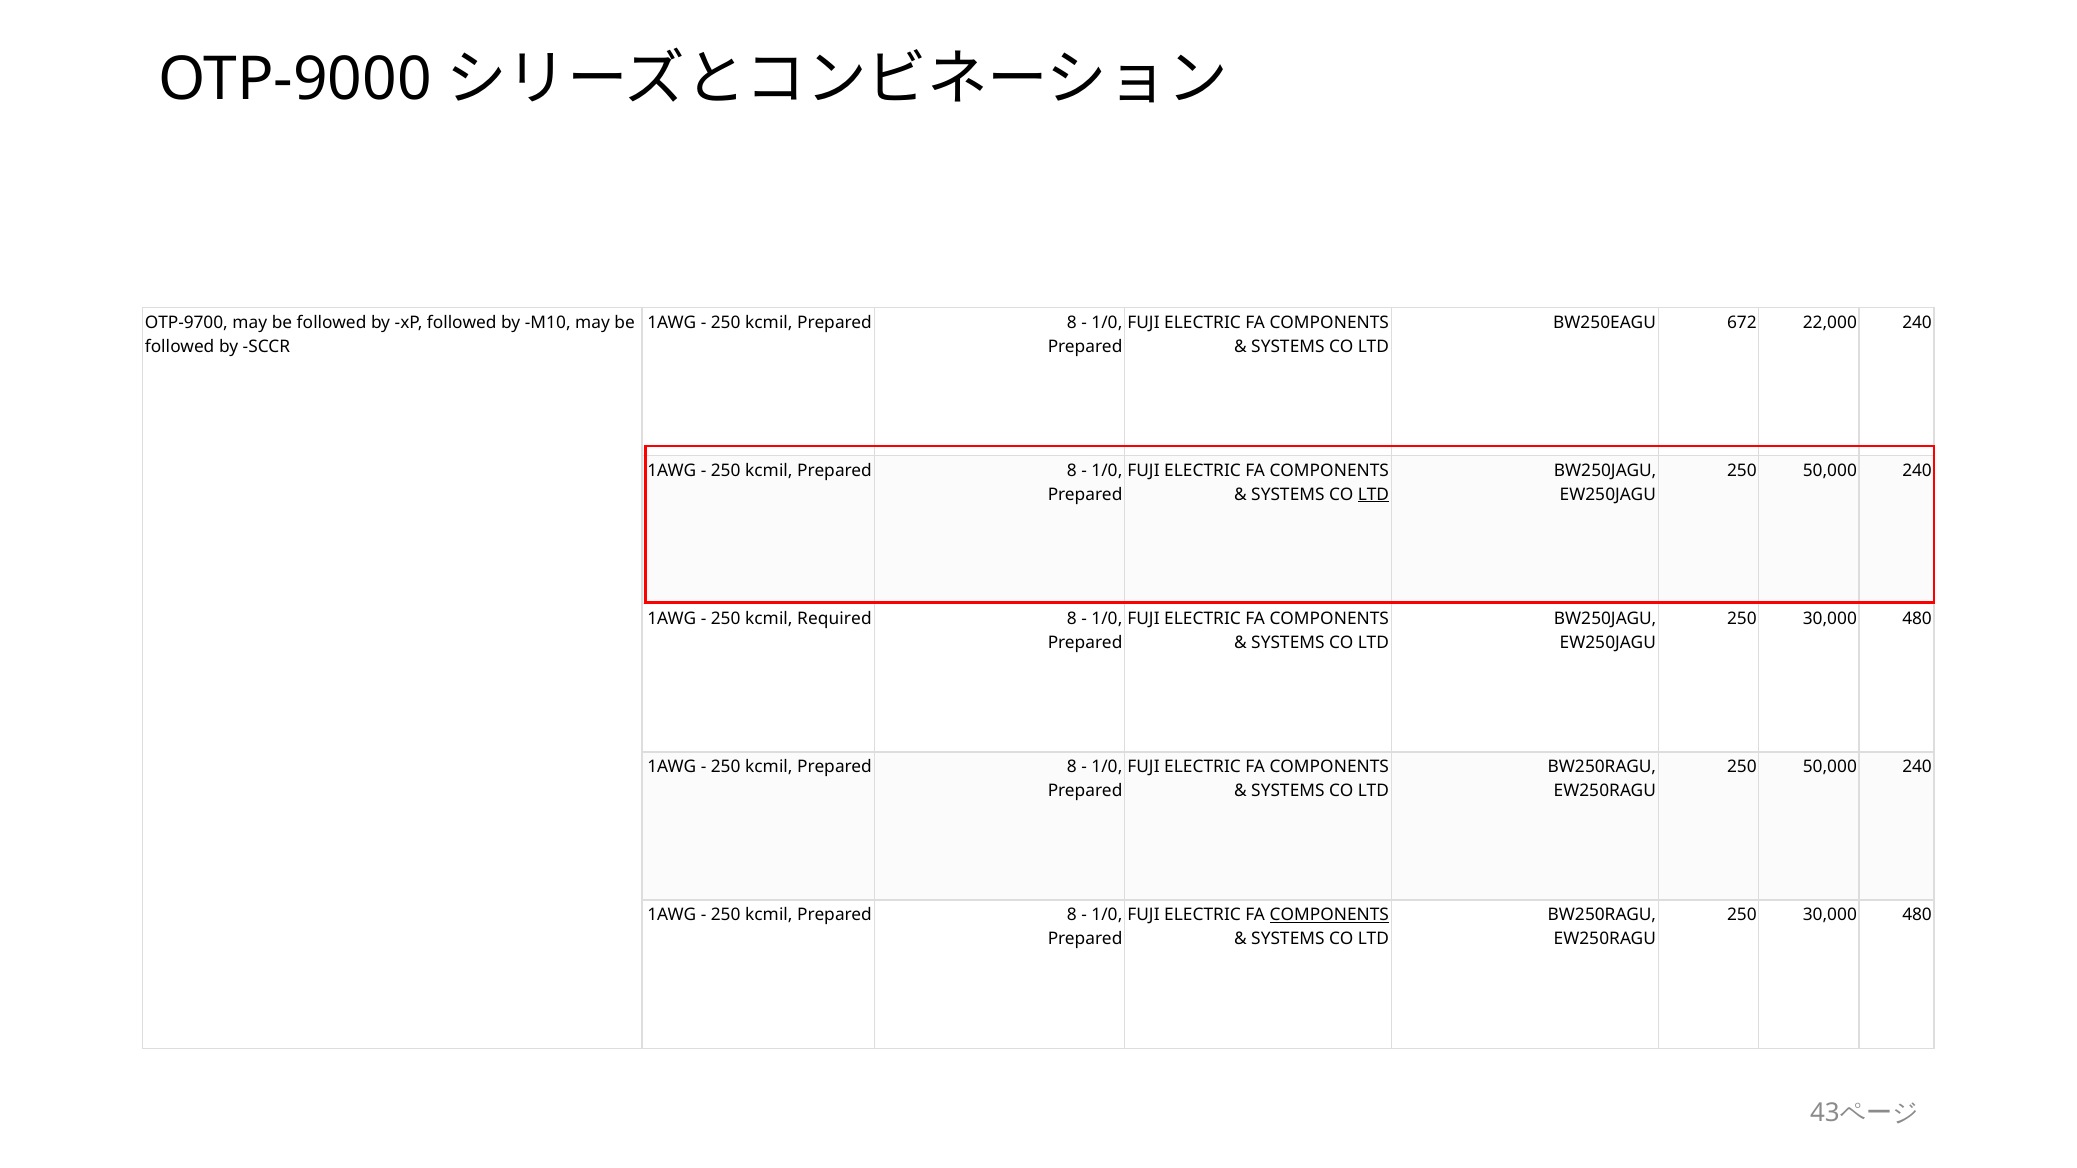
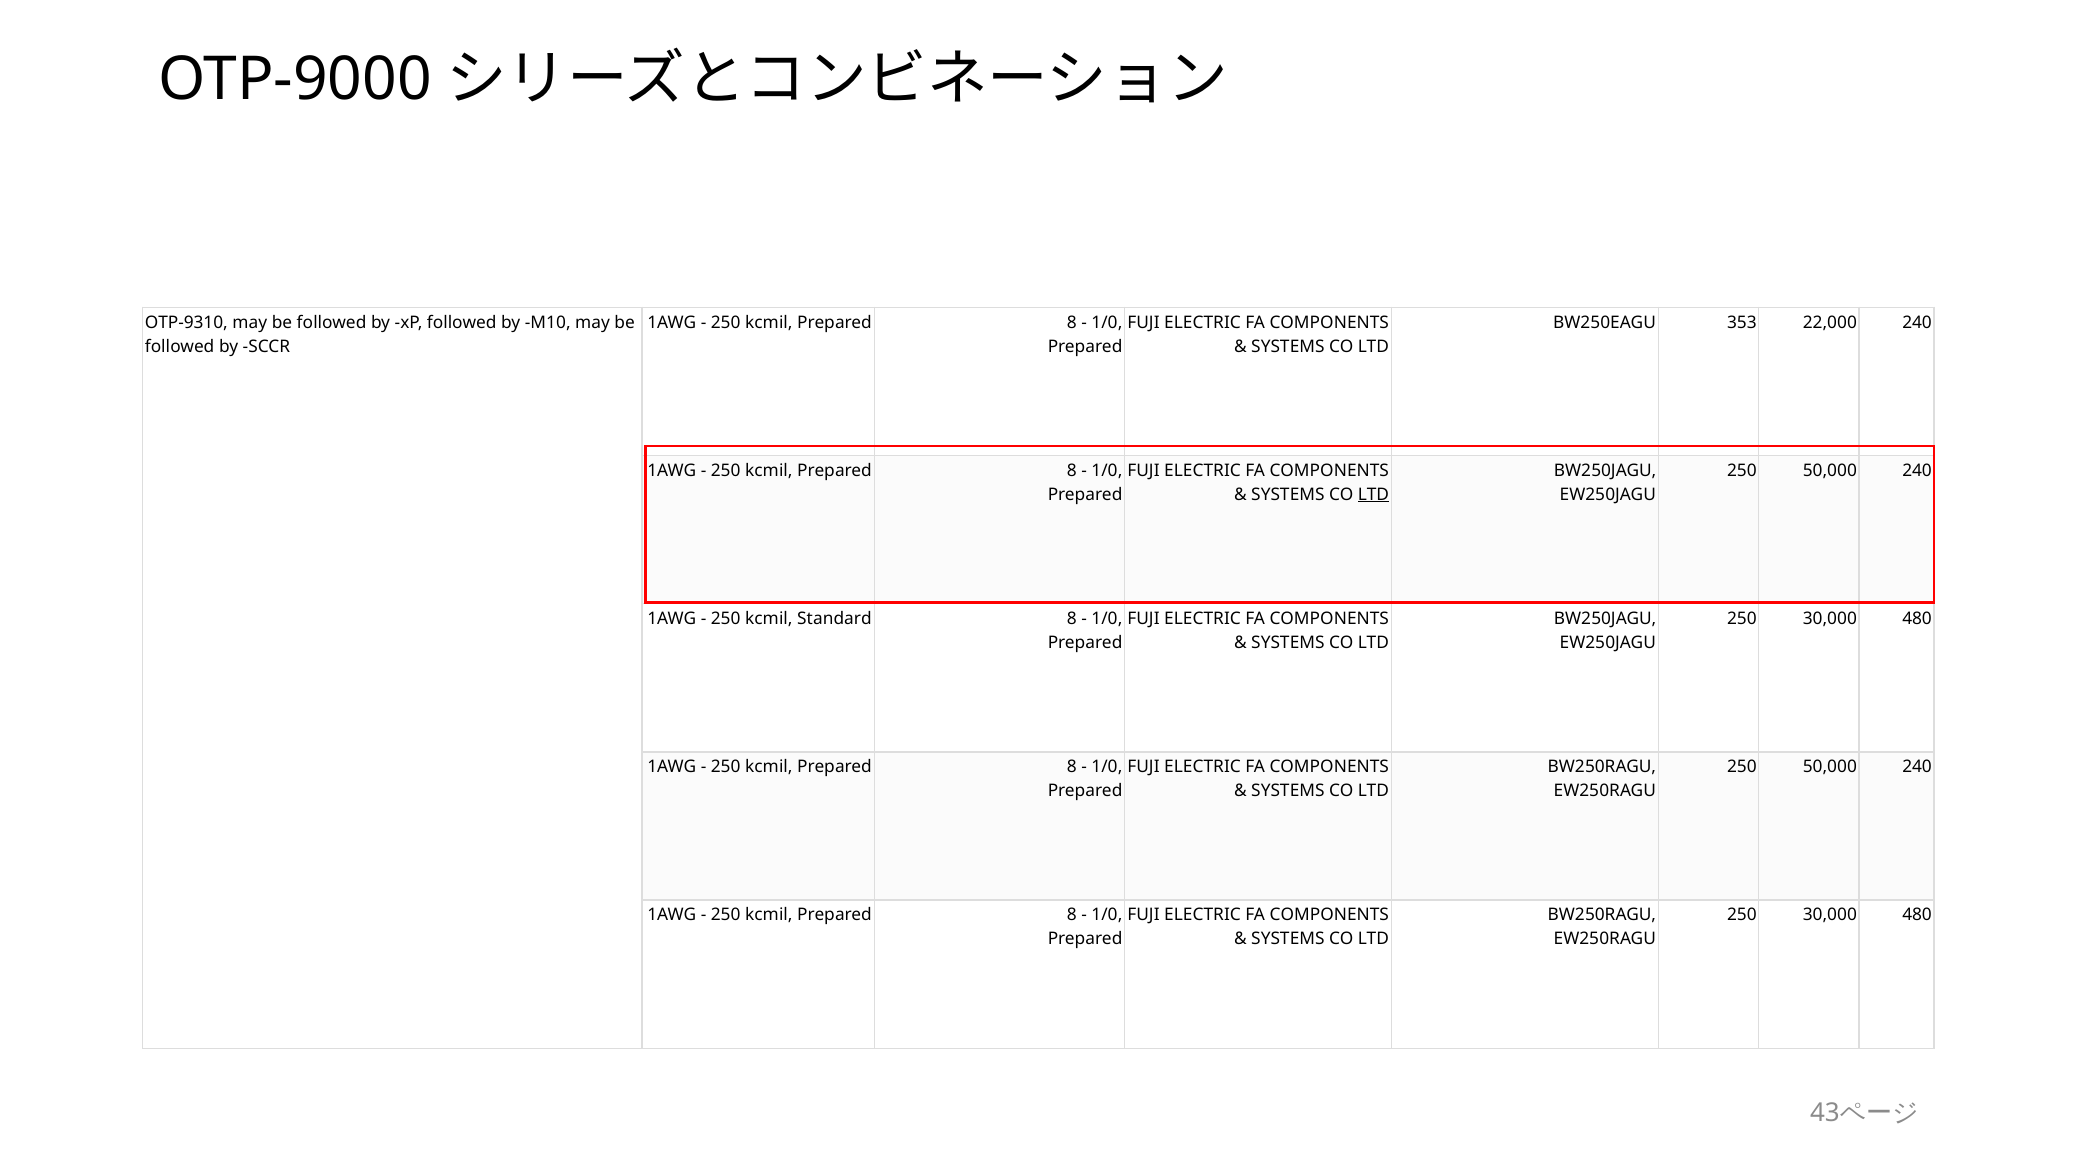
OTP-9700: OTP-9700 -> OTP-9310
672: 672 -> 353
Required: Required -> Standard
COMPONENTS at (1329, 915) underline: present -> none
